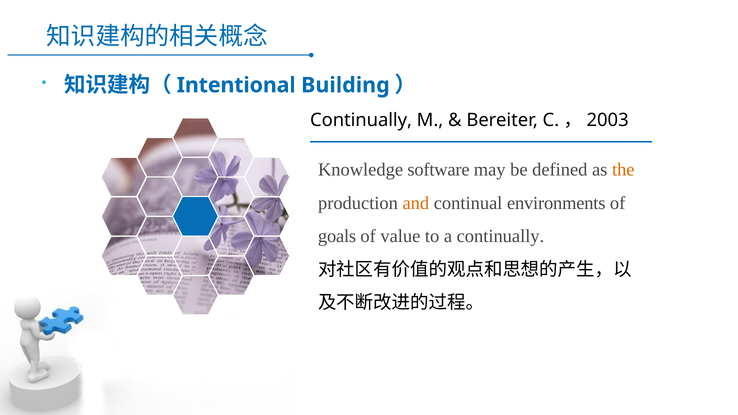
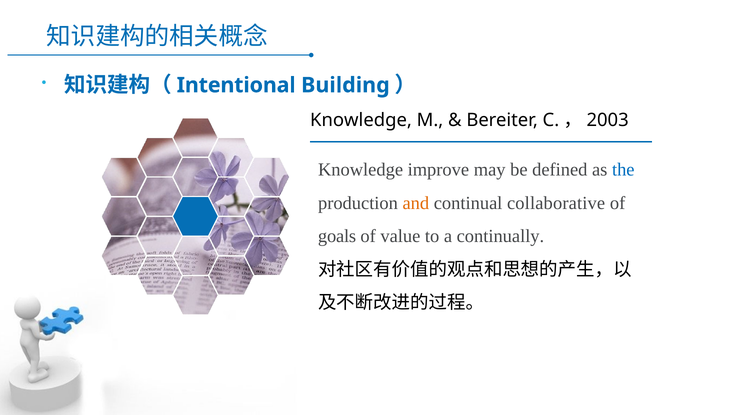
Continually at (361, 120): Continually -> Knowledge
software: software -> improve
the colour: orange -> blue
environments: environments -> collaborative
